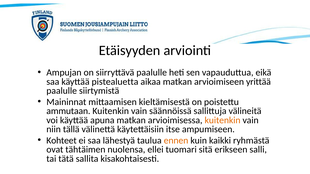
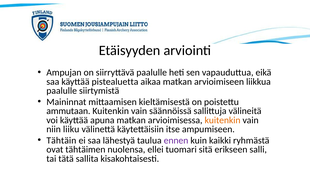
yrittää: yrittää -> liikkua
tällä: tällä -> liiku
Kohteet: Kohteet -> Tähtäin
ennen colour: orange -> purple
